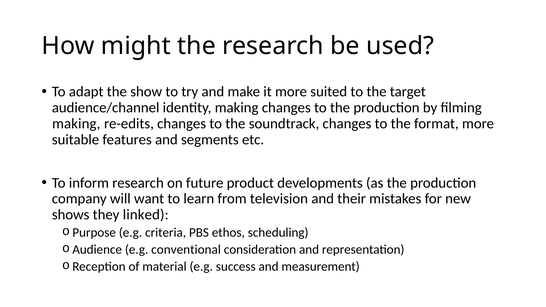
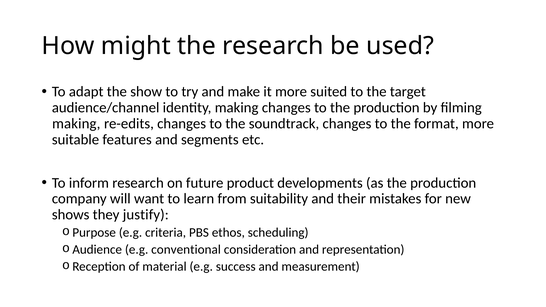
television: television -> suitability
linked: linked -> justify
